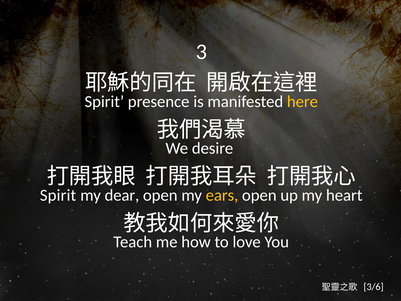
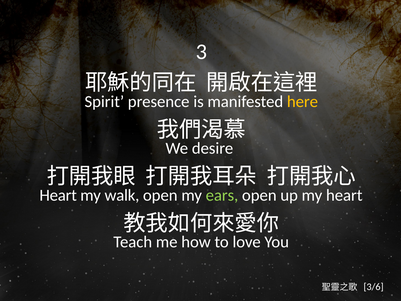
Spirit at (58, 195): Spirit -> Heart
dear: dear -> walk
ears colour: yellow -> light green
